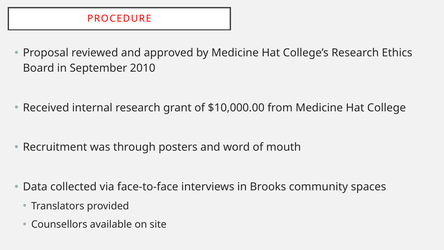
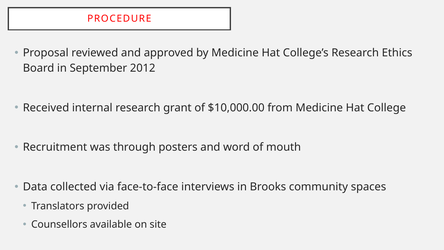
2010: 2010 -> 2012
